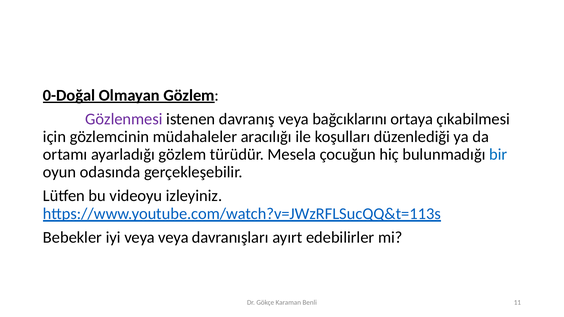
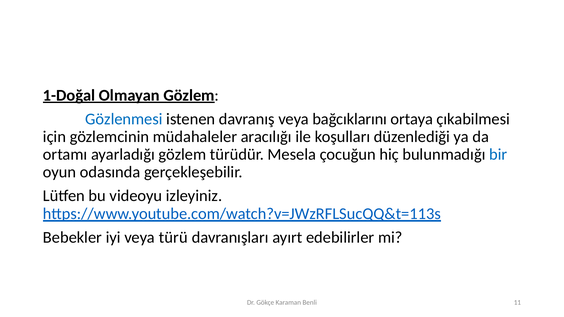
0-Doğal: 0-Doğal -> 1-Doğal
Gözlenmesi colour: purple -> blue
veya veya: veya -> türü
